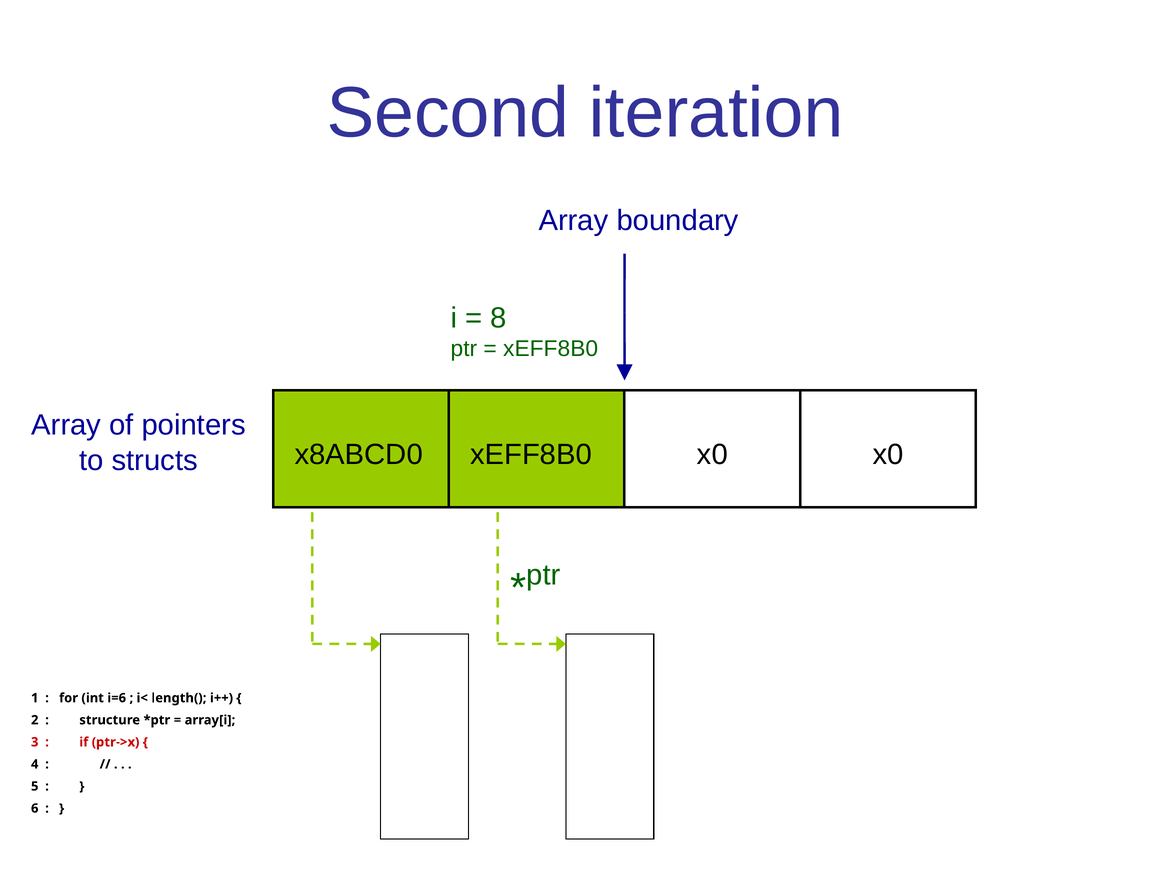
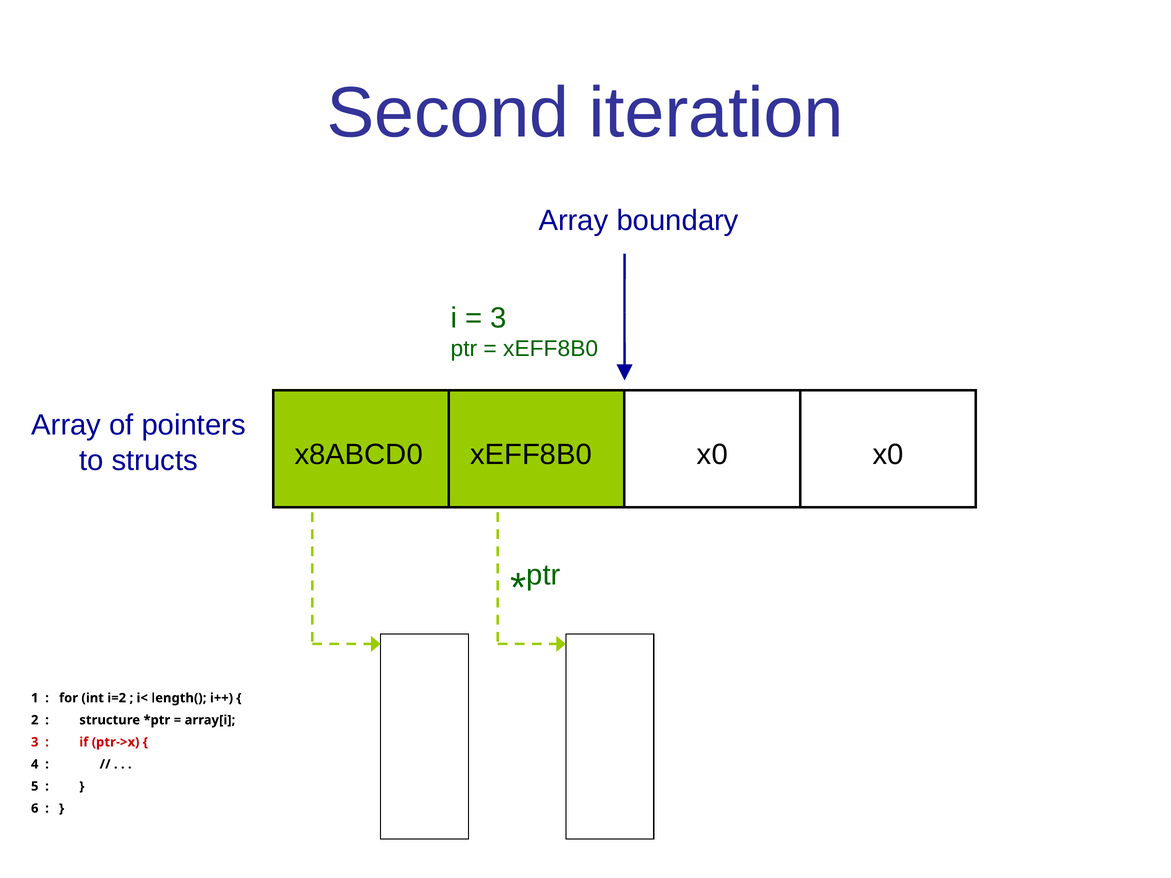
8 at (498, 318): 8 -> 3
i=6: i=6 -> i=2
